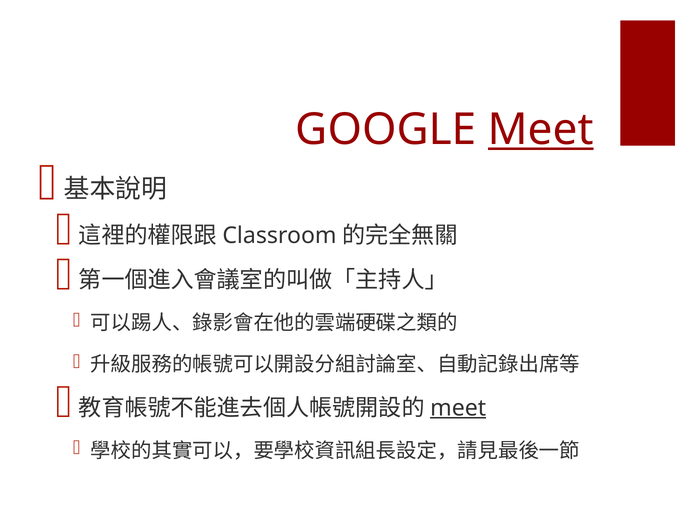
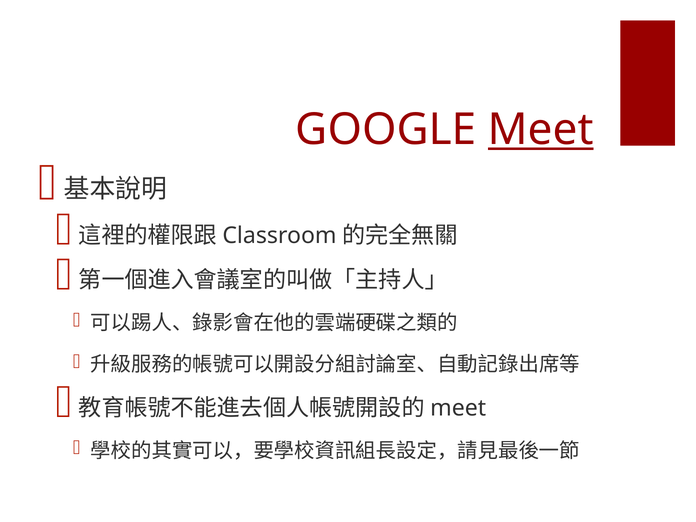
meet at (458, 408) underline: present -> none
